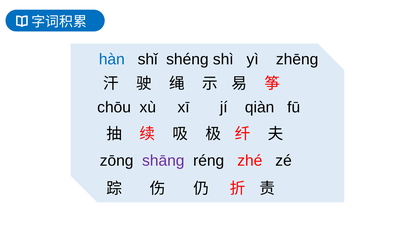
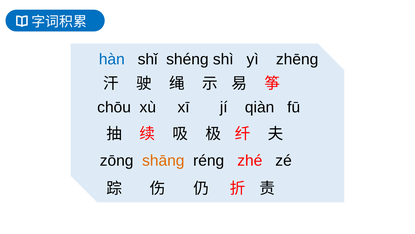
shāng colour: purple -> orange
